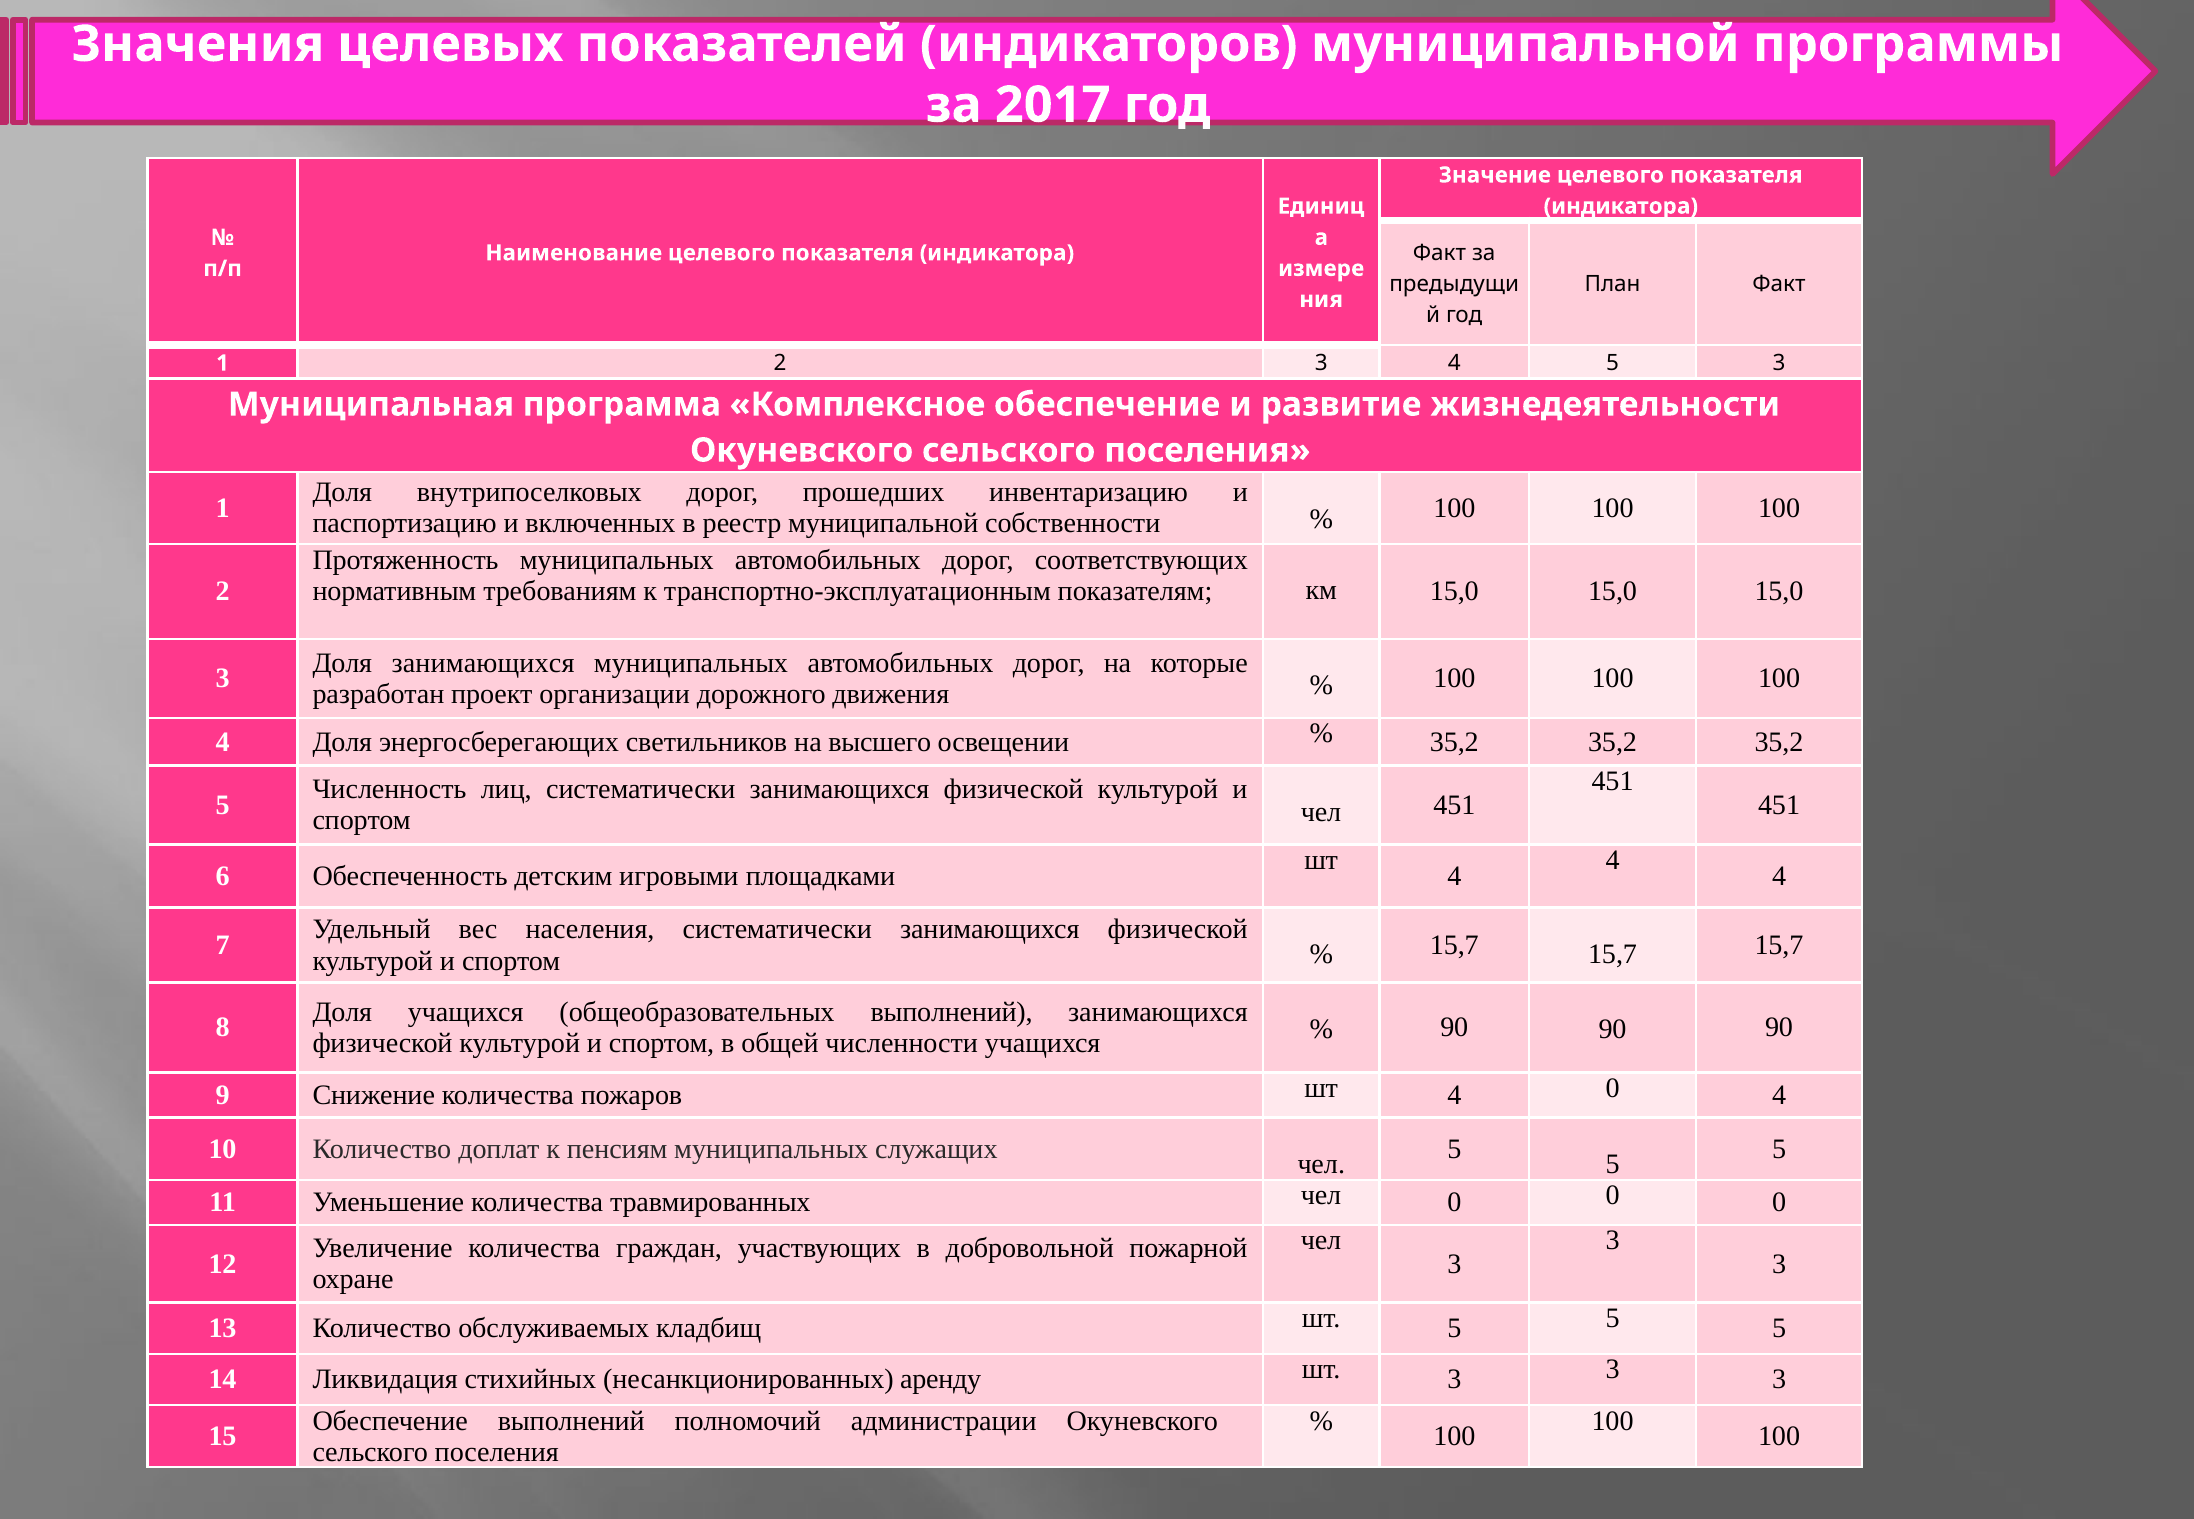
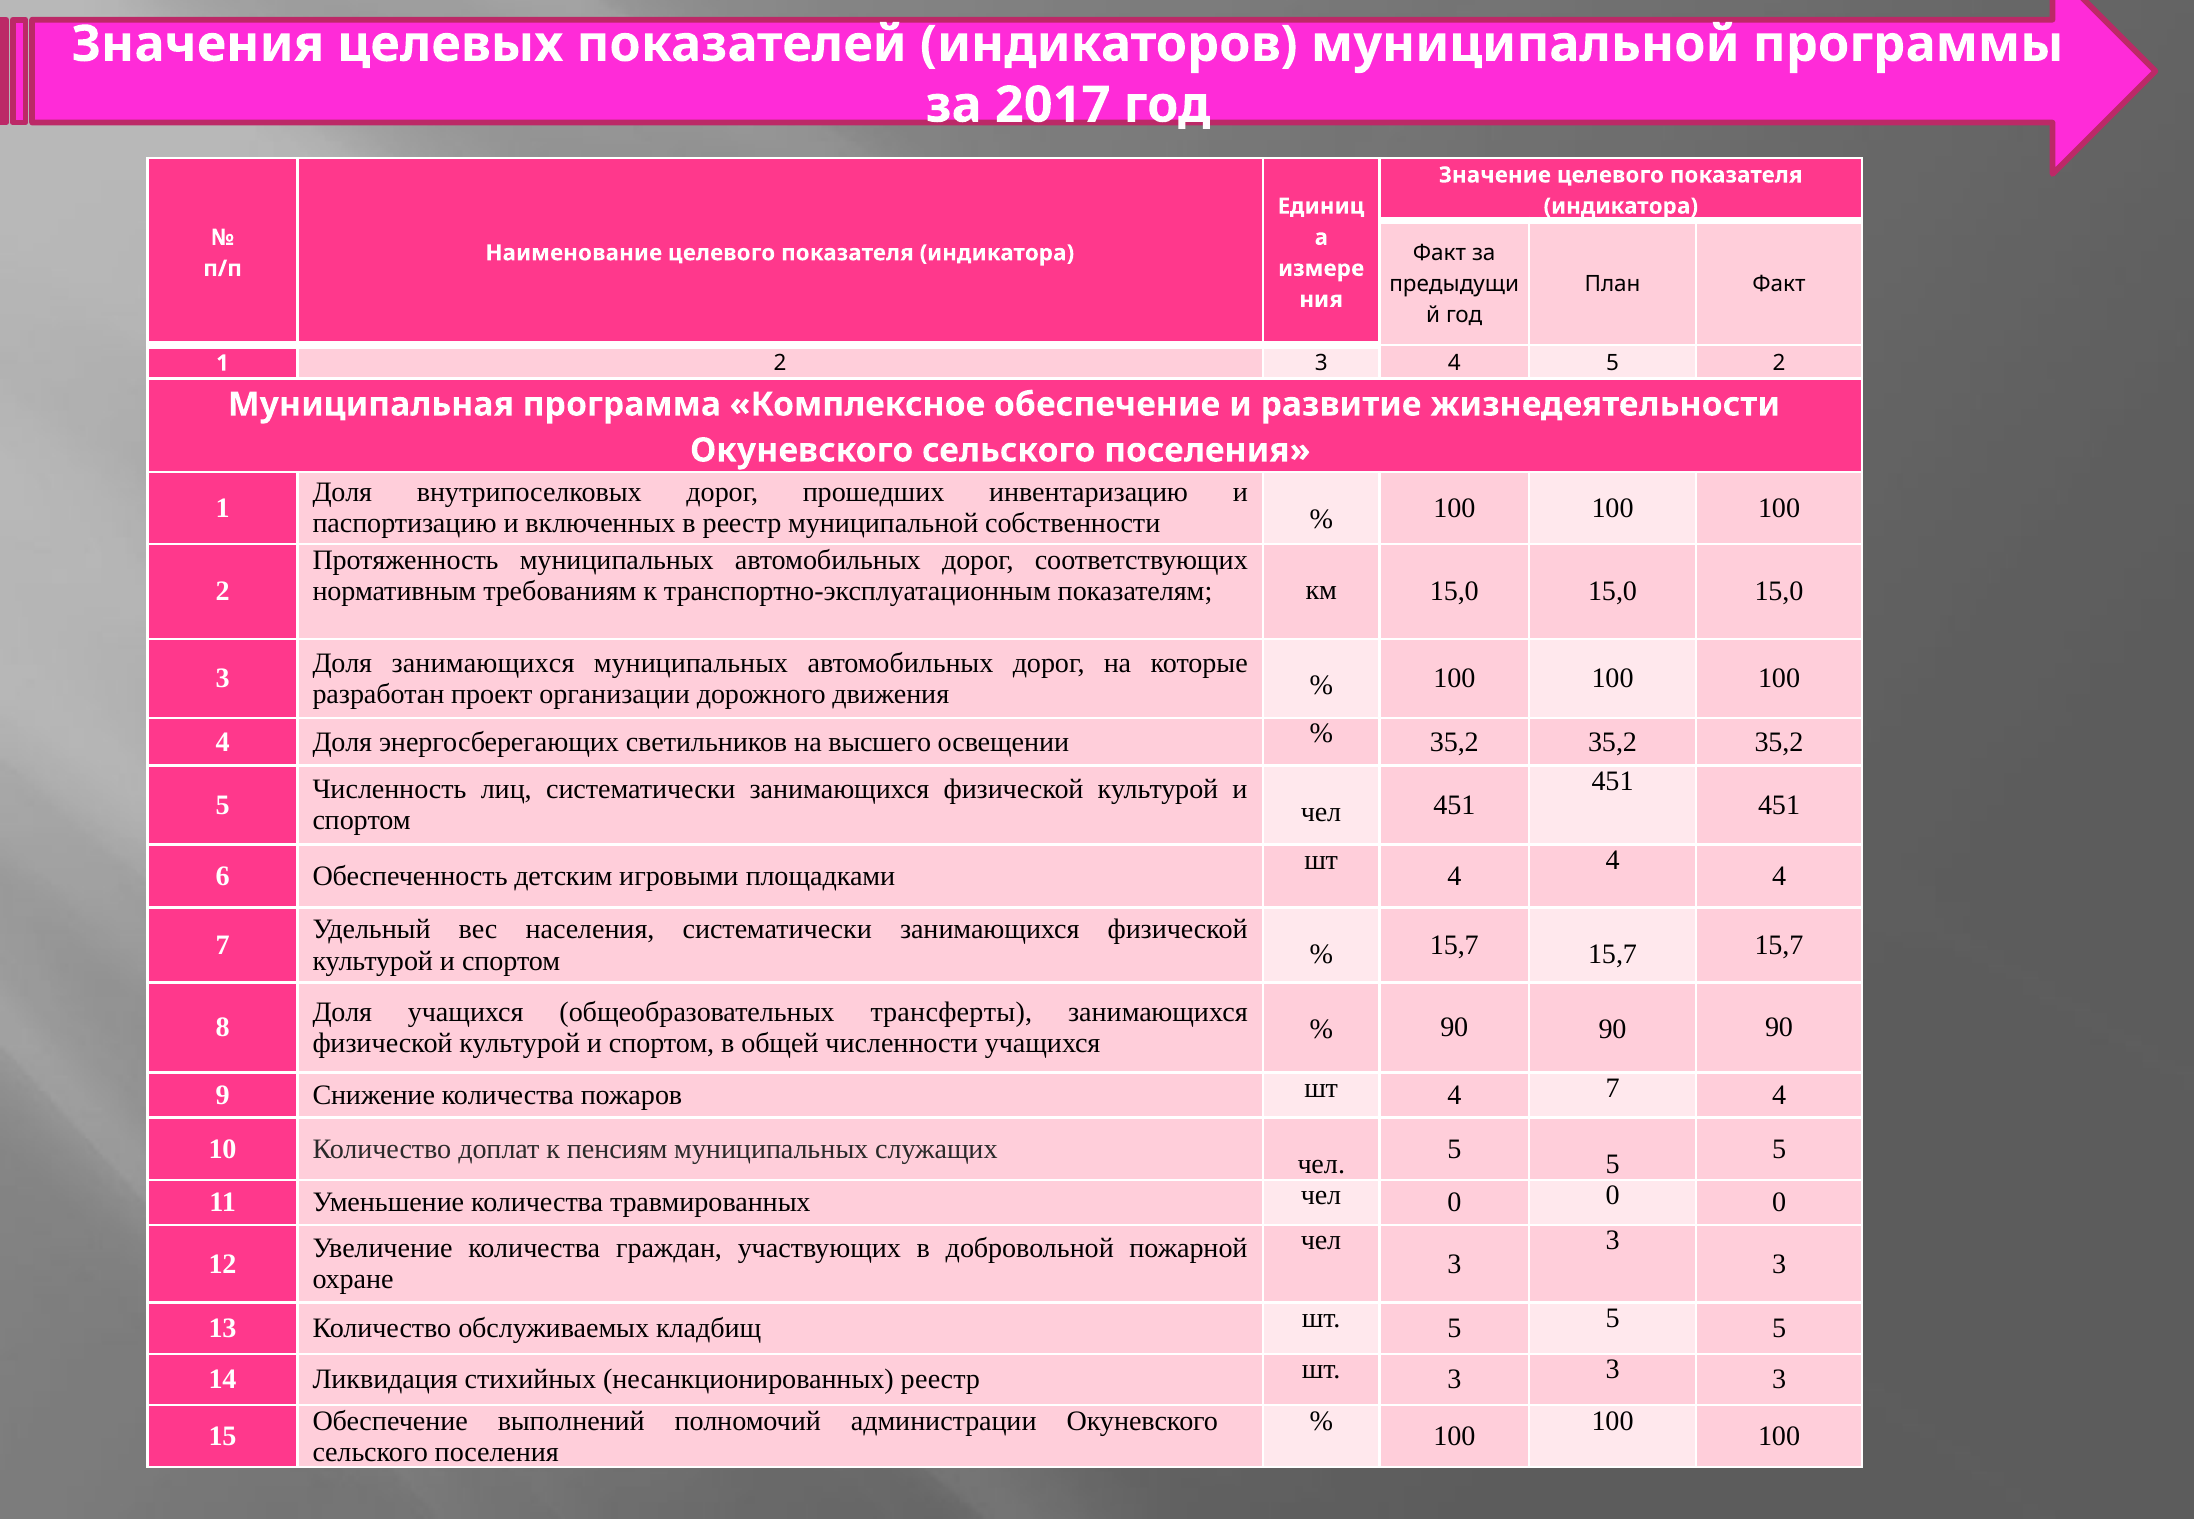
5 3: 3 -> 2
общеобразовательных выполнений: выполнений -> трансферты
шт 4 0: 0 -> 7
несанкционированных аренду: аренду -> реестр
